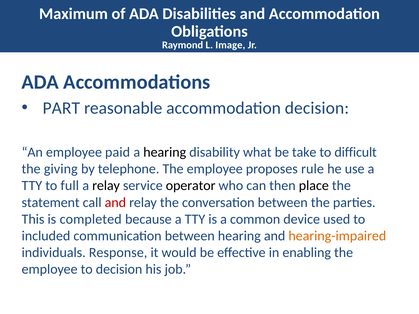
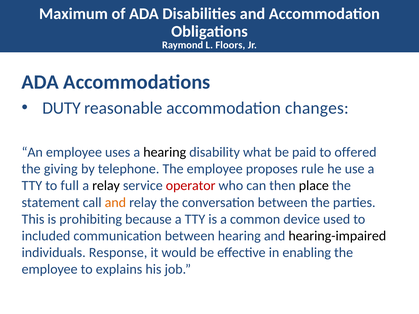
Image: Image -> Floors
PART: PART -> DUTY
accommodation decision: decision -> changes
paid: paid -> uses
take: take -> paid
difficult: difficult -> offered
operator colour: black -> red
and at (115, 203) colour: red -> orange
completed: completed -> prohibiting
hearing-impaired colour: orange -> black
to decision: decision -> explains
